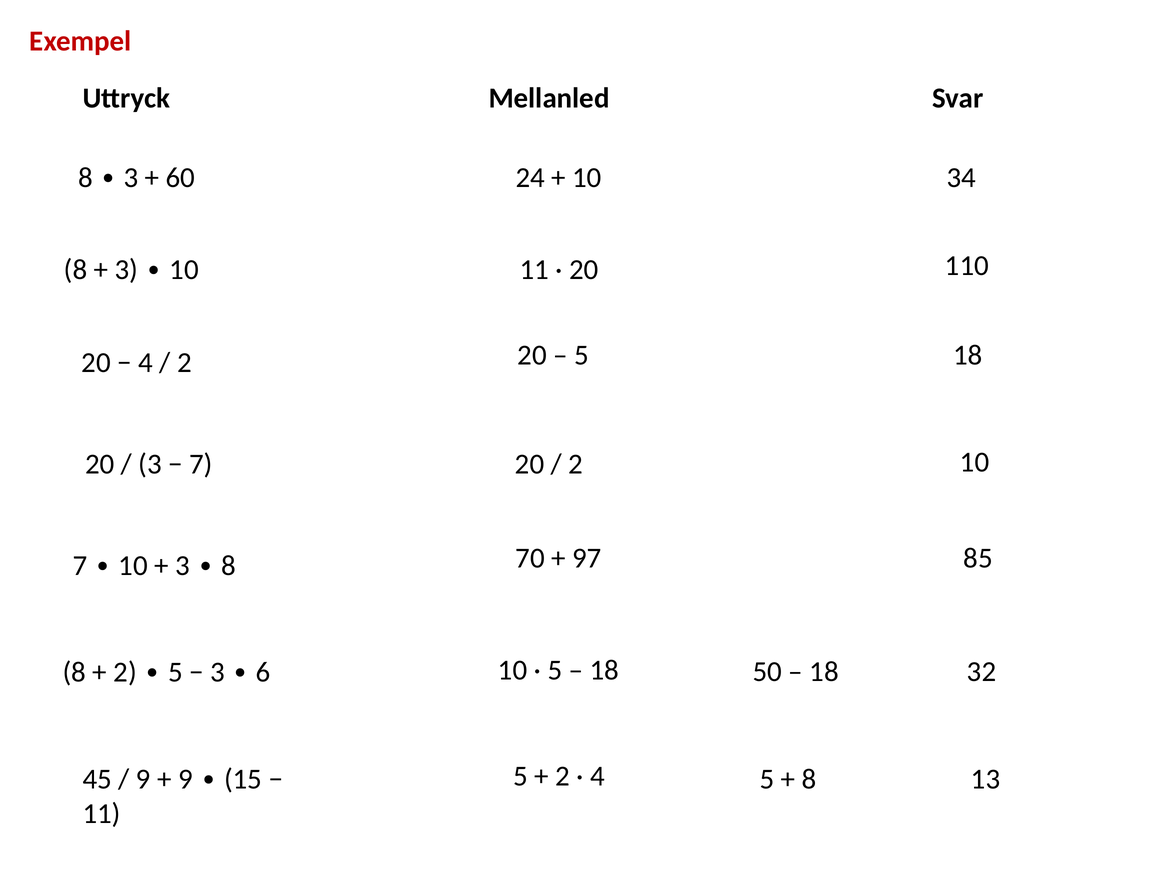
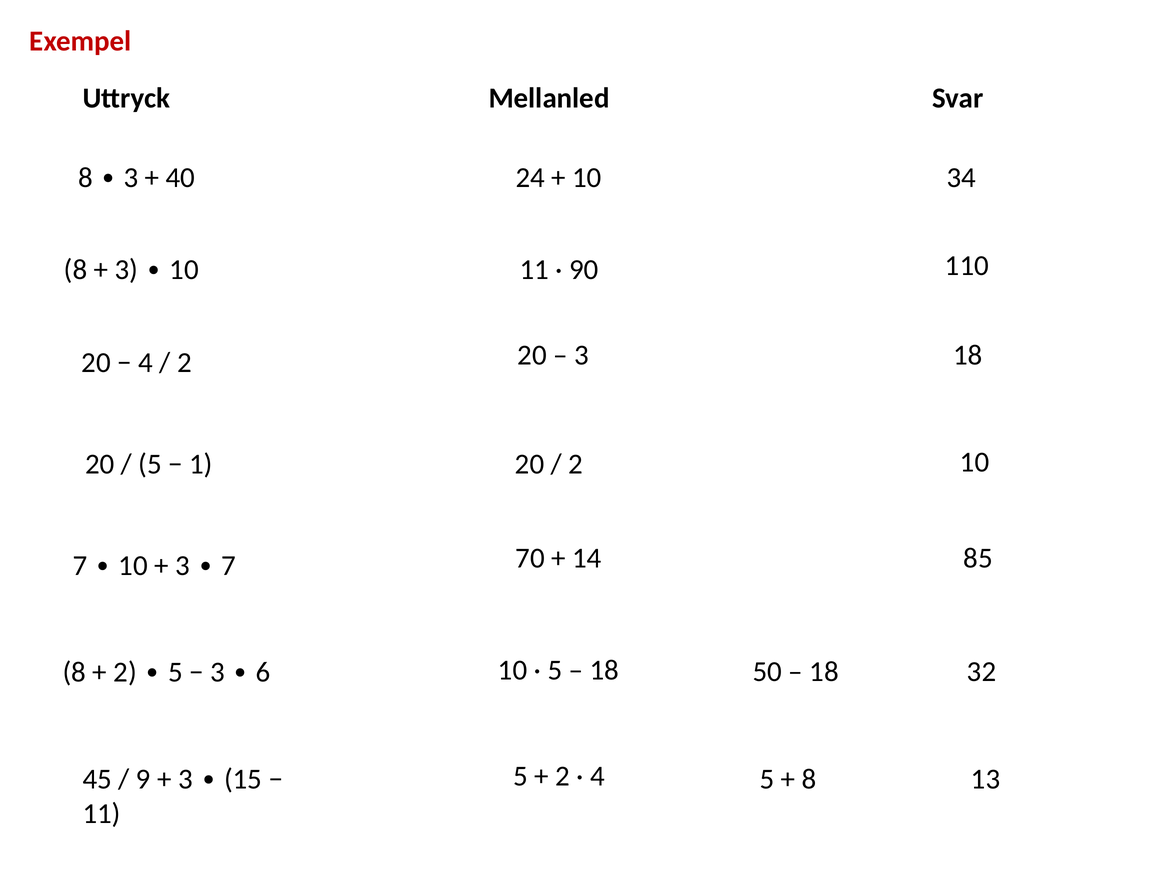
60: 60 -> 40
20 at (584, 270): 20 -> 90
5 at (581, 355): 5 -> 3
3 at (150, 464): 3 -> 5
7 at (201, 464): 7 -> 1
97: 97 -> 14
3 8: 8 -> 7
9 at (185, 779): 9 -> 3
